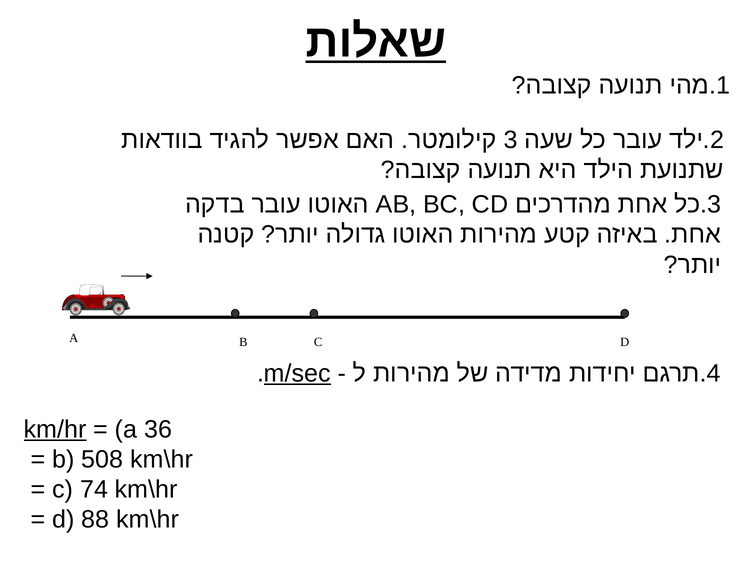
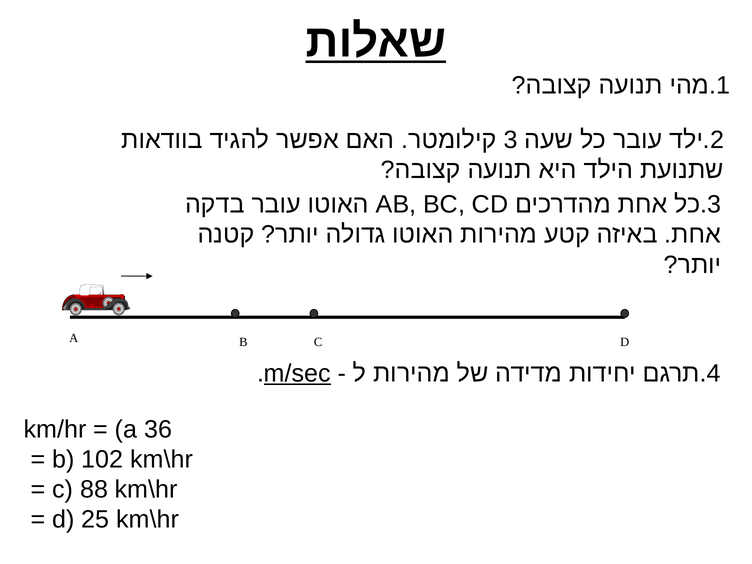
km/hr underline: present -> none
508: 508 -> 102
74: 74 -> 88
88: 88 -> 25
